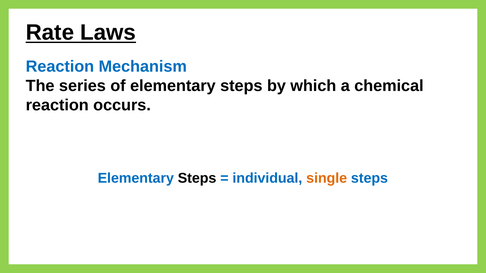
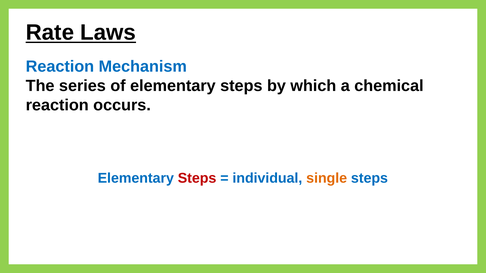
Steps at (197, 178) colour: black -> red
